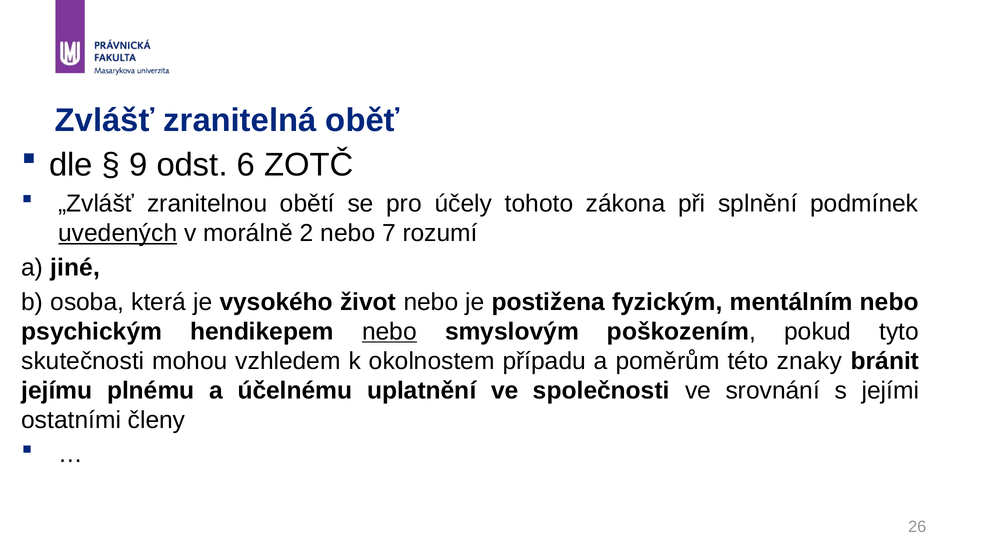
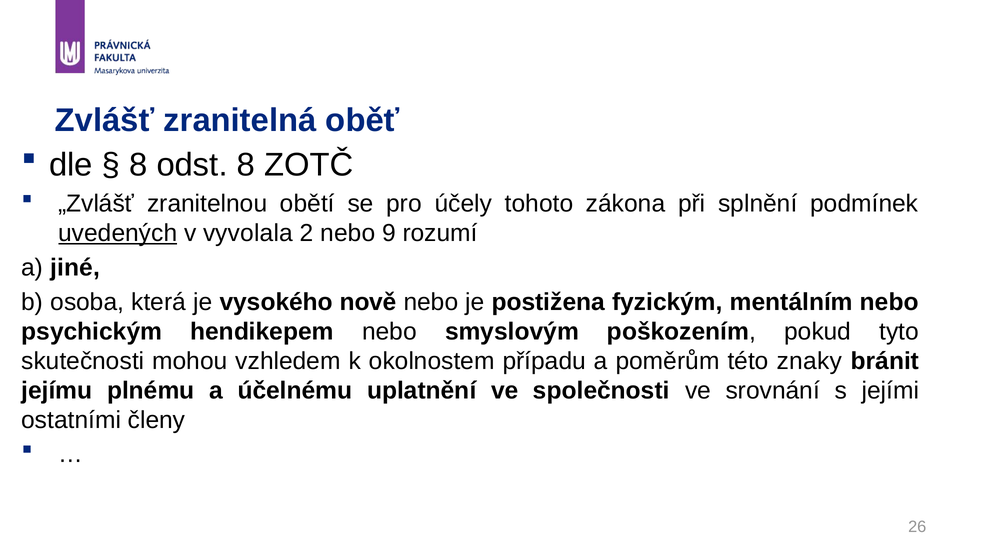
9 at (138, 165): 9 -> 8
odst 6: 6 -> 8
morálně: morálně -> vyvolala
7: 7 -> 9
život: život -> nově
nebo at (389, 332) underline: present -> none
